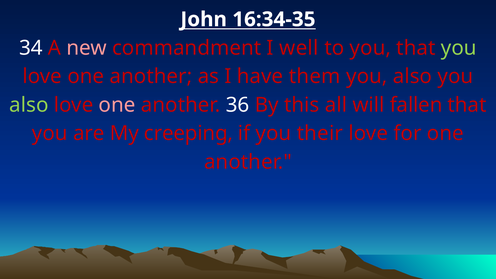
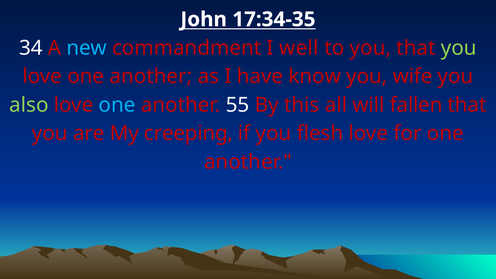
16:34-35: 16:34-35 -> 17:34-35
new colour: pink -> light blue
them: them -> know
also at (412, 76): also -> wife
one at (117, 105) colour: pink -> light blue
36: 36 -> 55
their: their -> flesh
